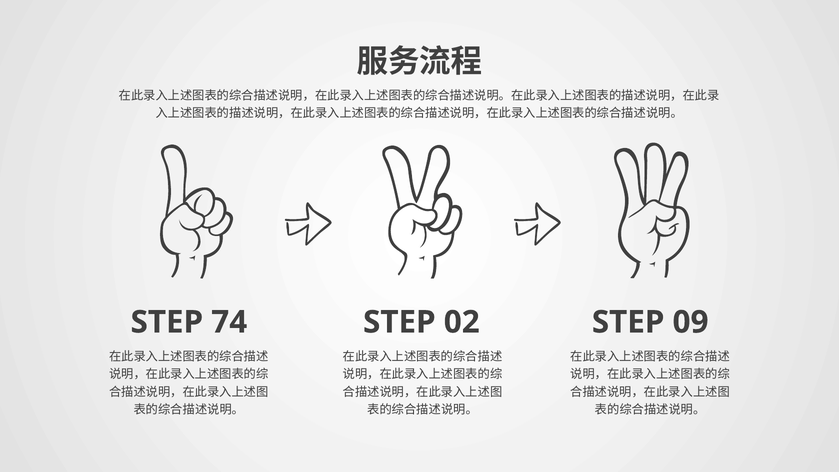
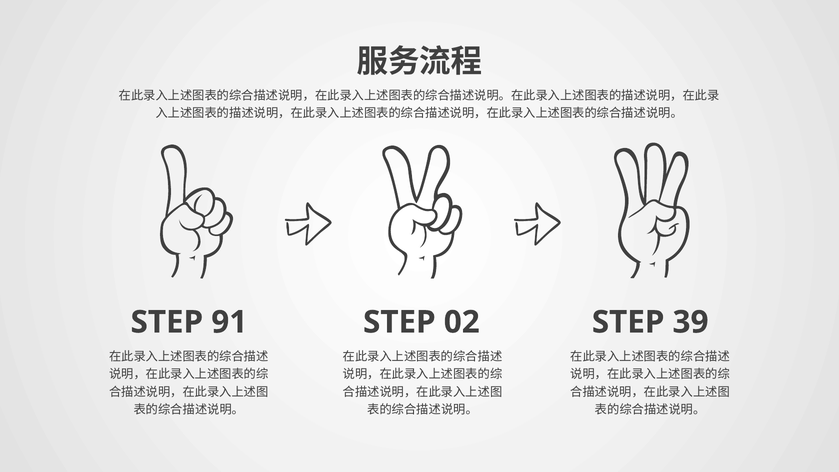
74: 74 -> 91
09: 09 -> 39
